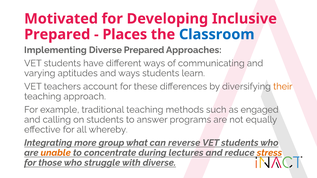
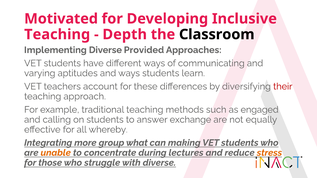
Prepared at (57, 34): Prepared -> Teaching
Places: Places -> Depth
Classroom colour: blue -> black
Diverse Prepared: Prepared -> Provided
their colour: orange -> red
programs: programs -> exchange
reverse: reverse -> making
